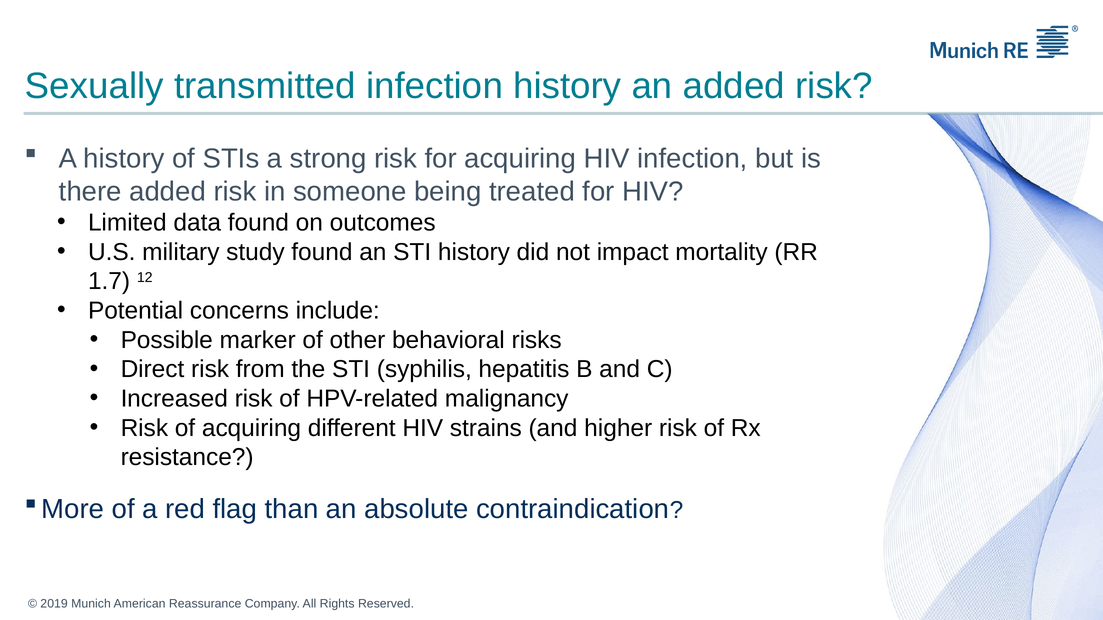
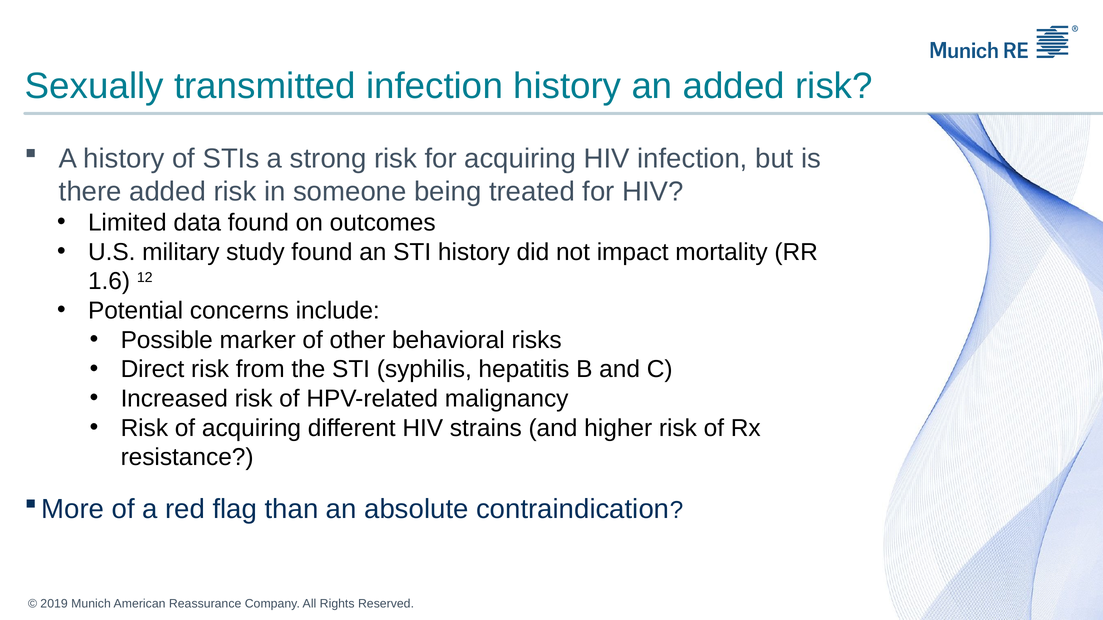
1.7: 1.7 -> 1.6
